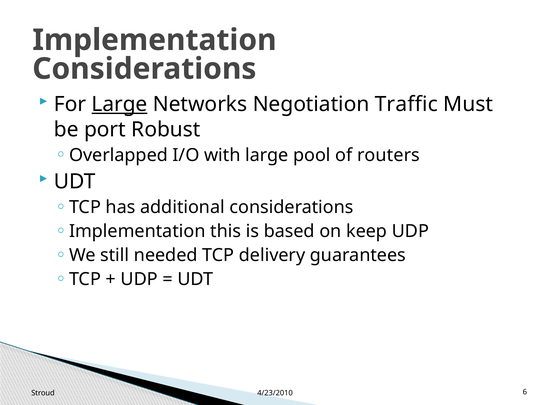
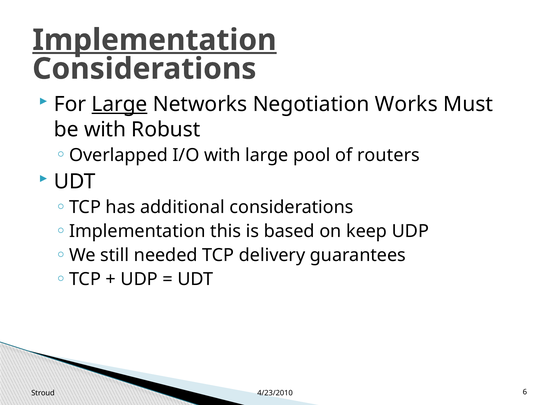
Implementation at (154, 40) underline: none -> present
Traffic: Traffic -> Works
be port: port -> with
